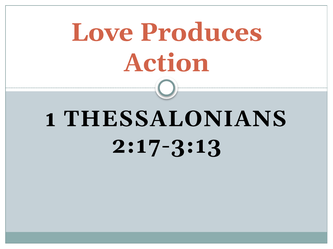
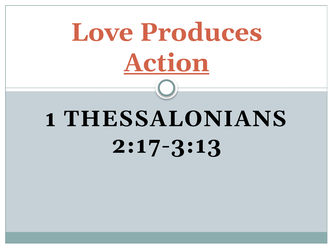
Action underline: none -> present
